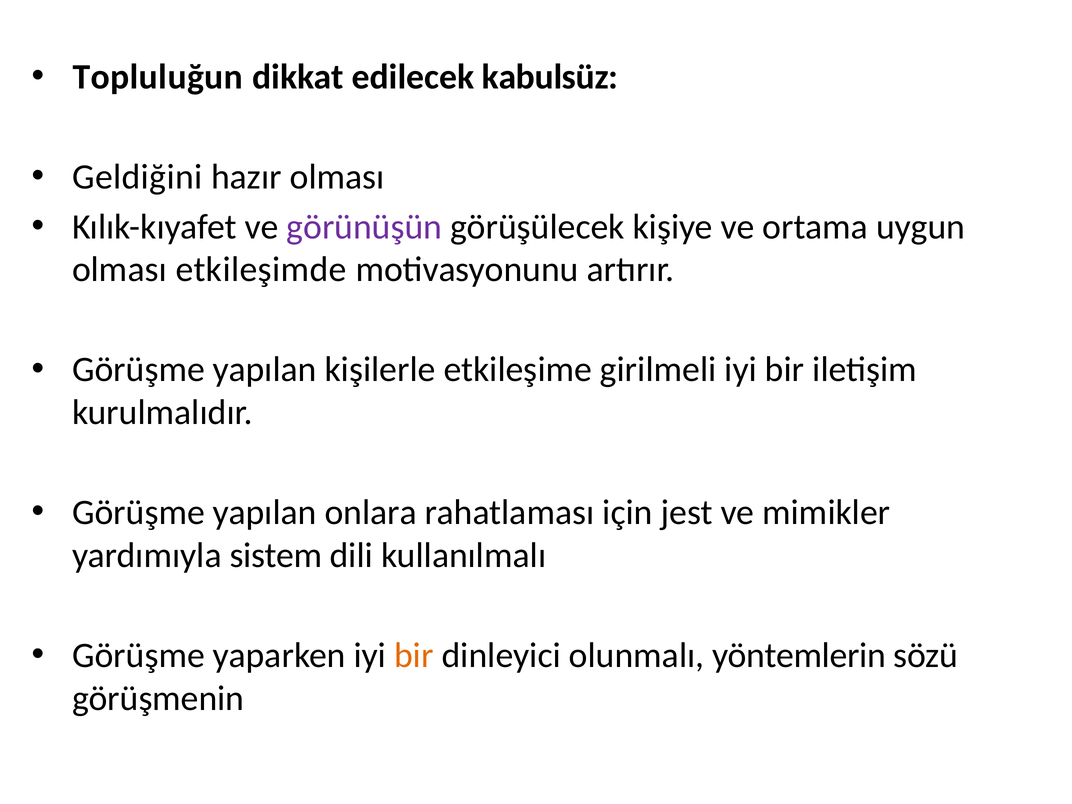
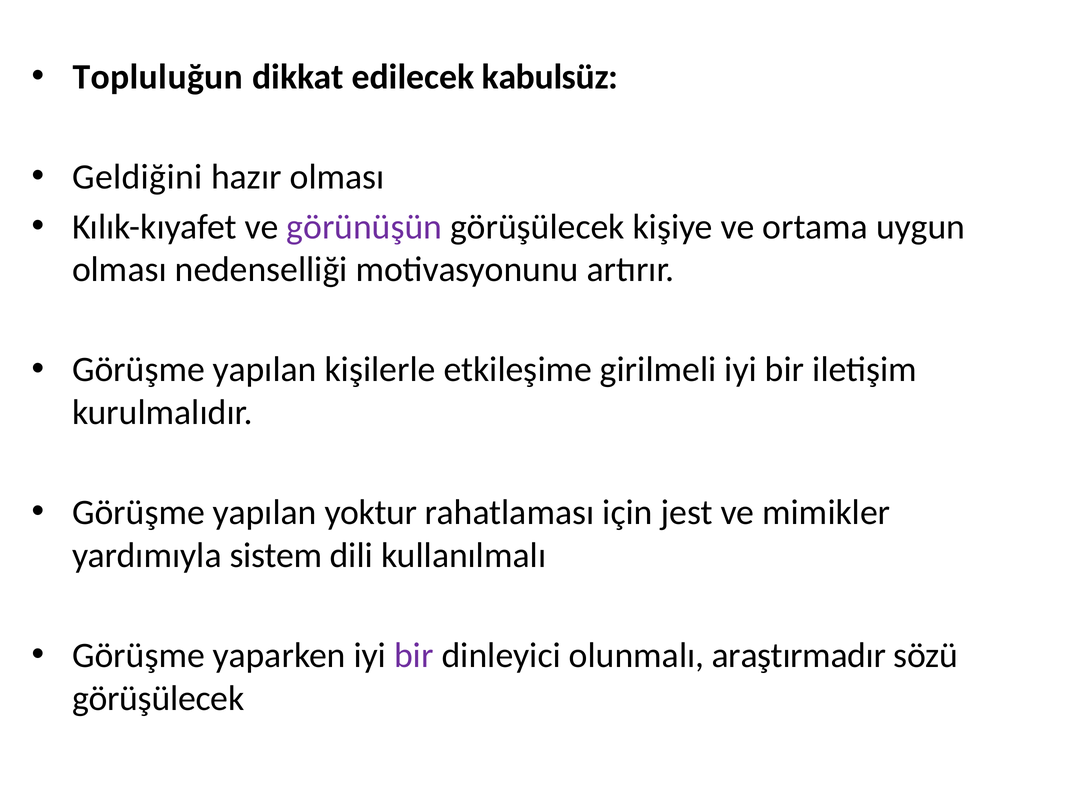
etkileşimde: etkileşimde -> nedenselliği
onlara: onlara -> yoktur
bir at (414, 656) colour: orange -> purple
yöntemlerin: yöntemlerin -> araştırmadır
görüşmenin at (158, 698): görüşmenin -> görüşülecek
